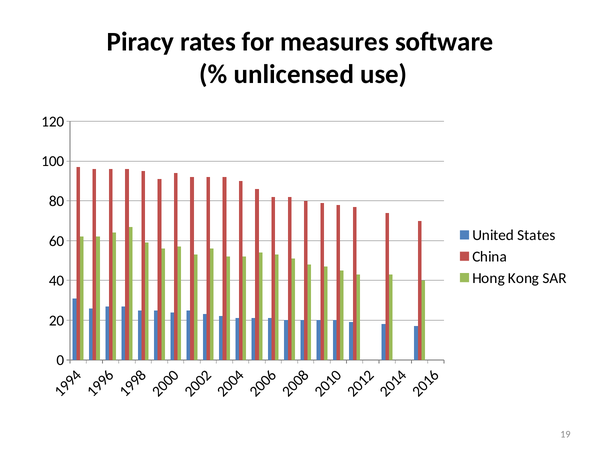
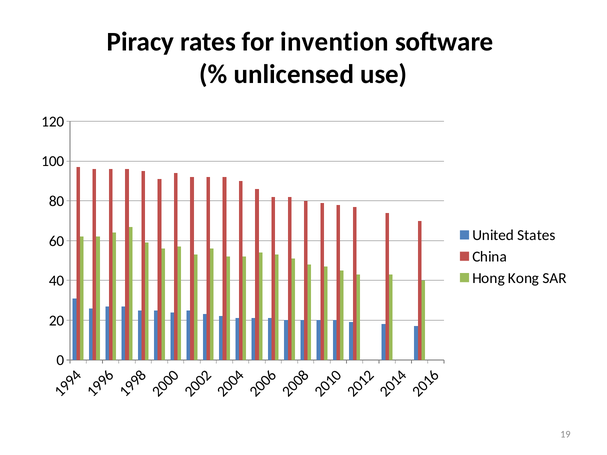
measures: measures -> invention
